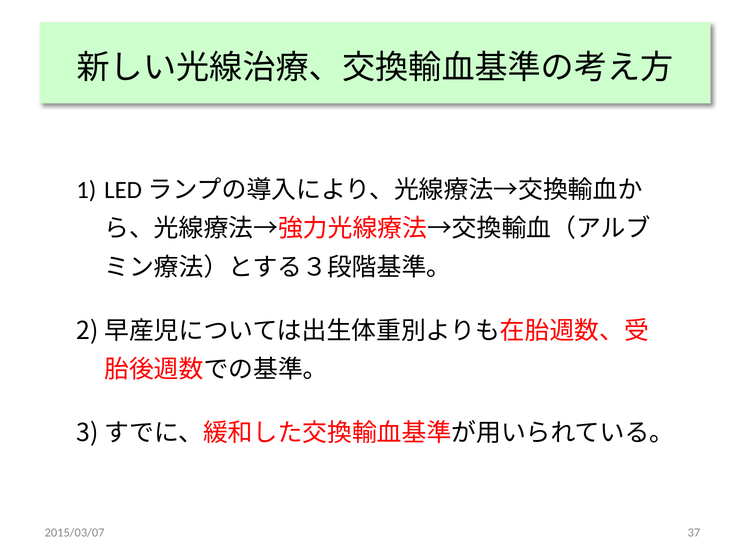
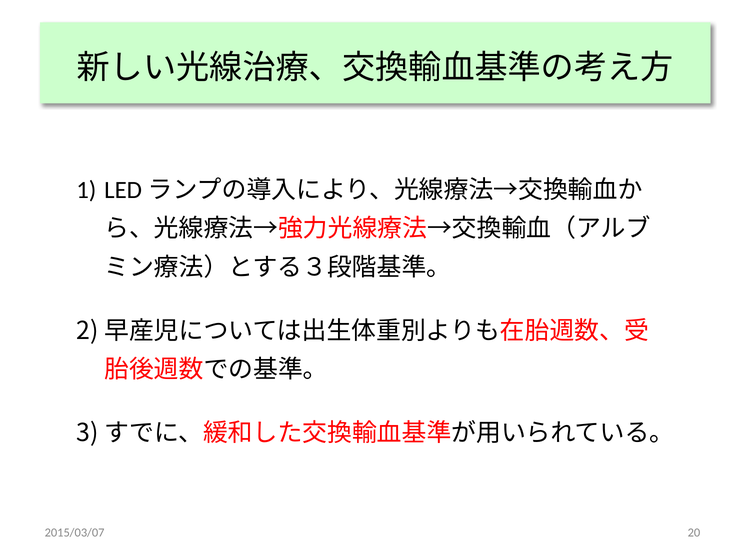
37: 37 -> 20
